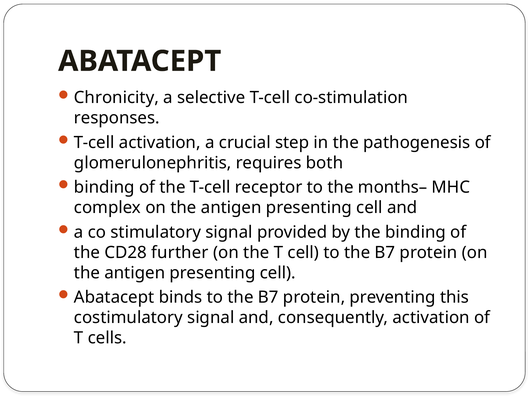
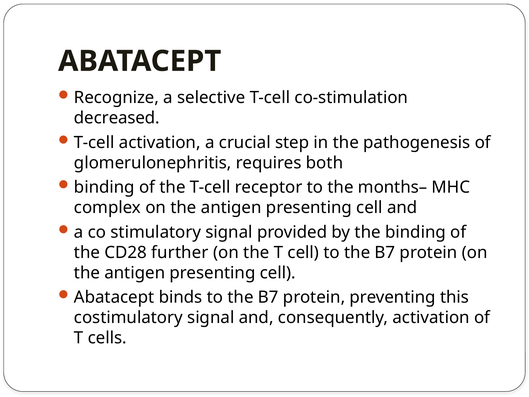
Chronicity: Chronicity -> Recognize
responses: responses -> decreased
